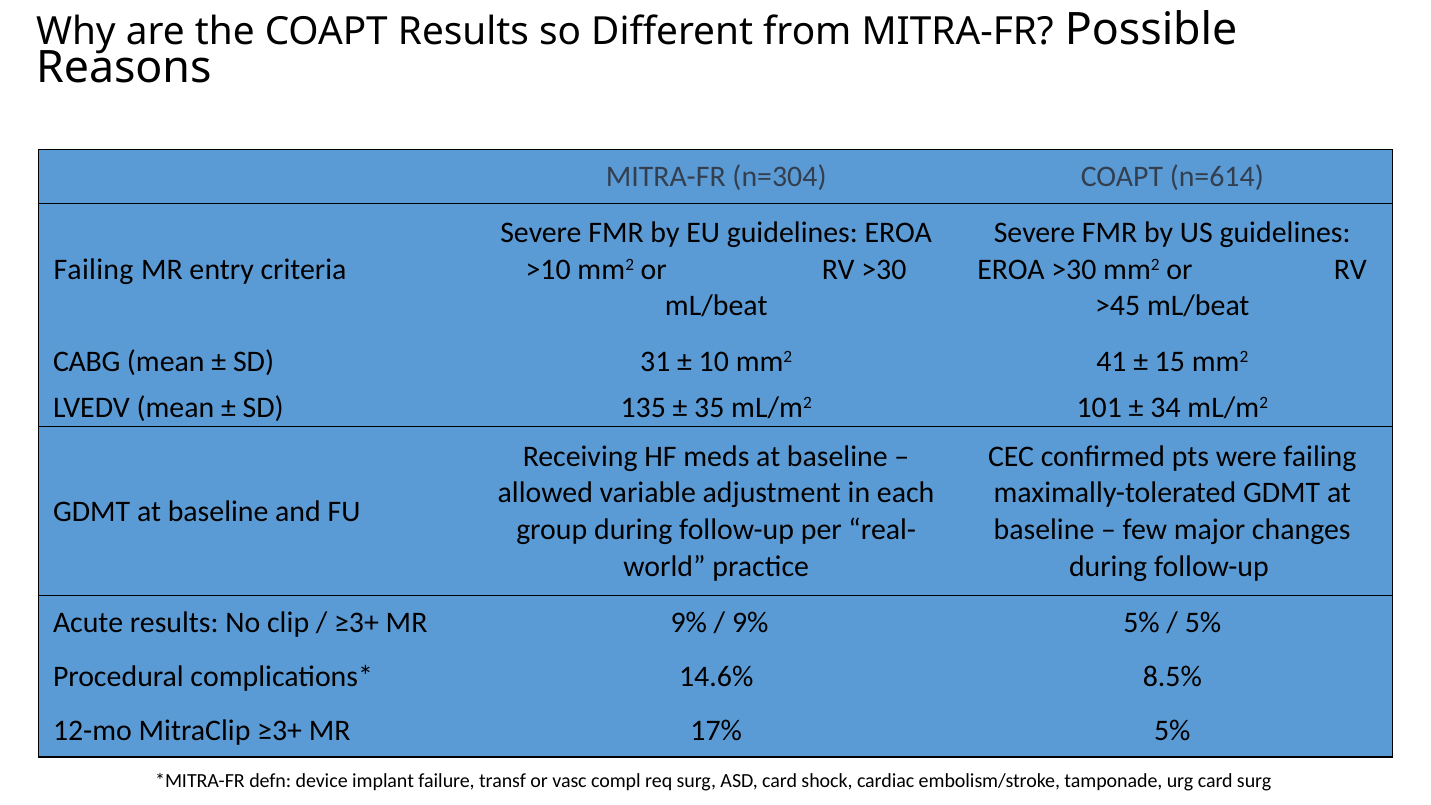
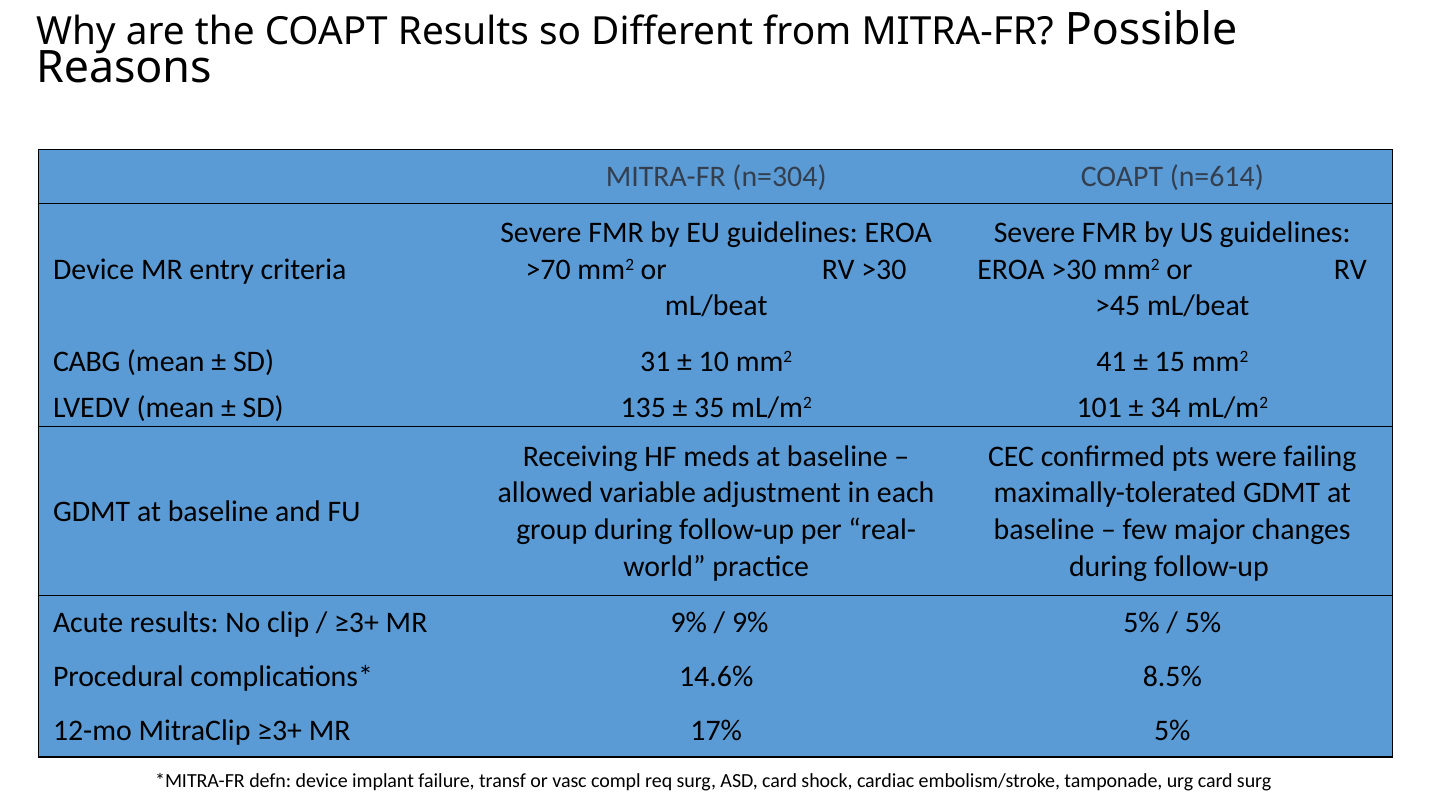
Failing at (93, 269): Failing -> Device
>10: >10 -> >70
